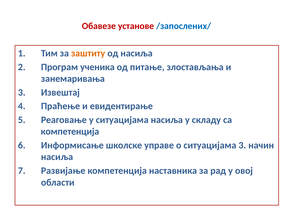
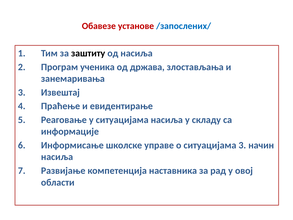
заштиту colour: orange -> black
питање: питање -> држава
компетенција at (70, 131): компетенција -> информације
